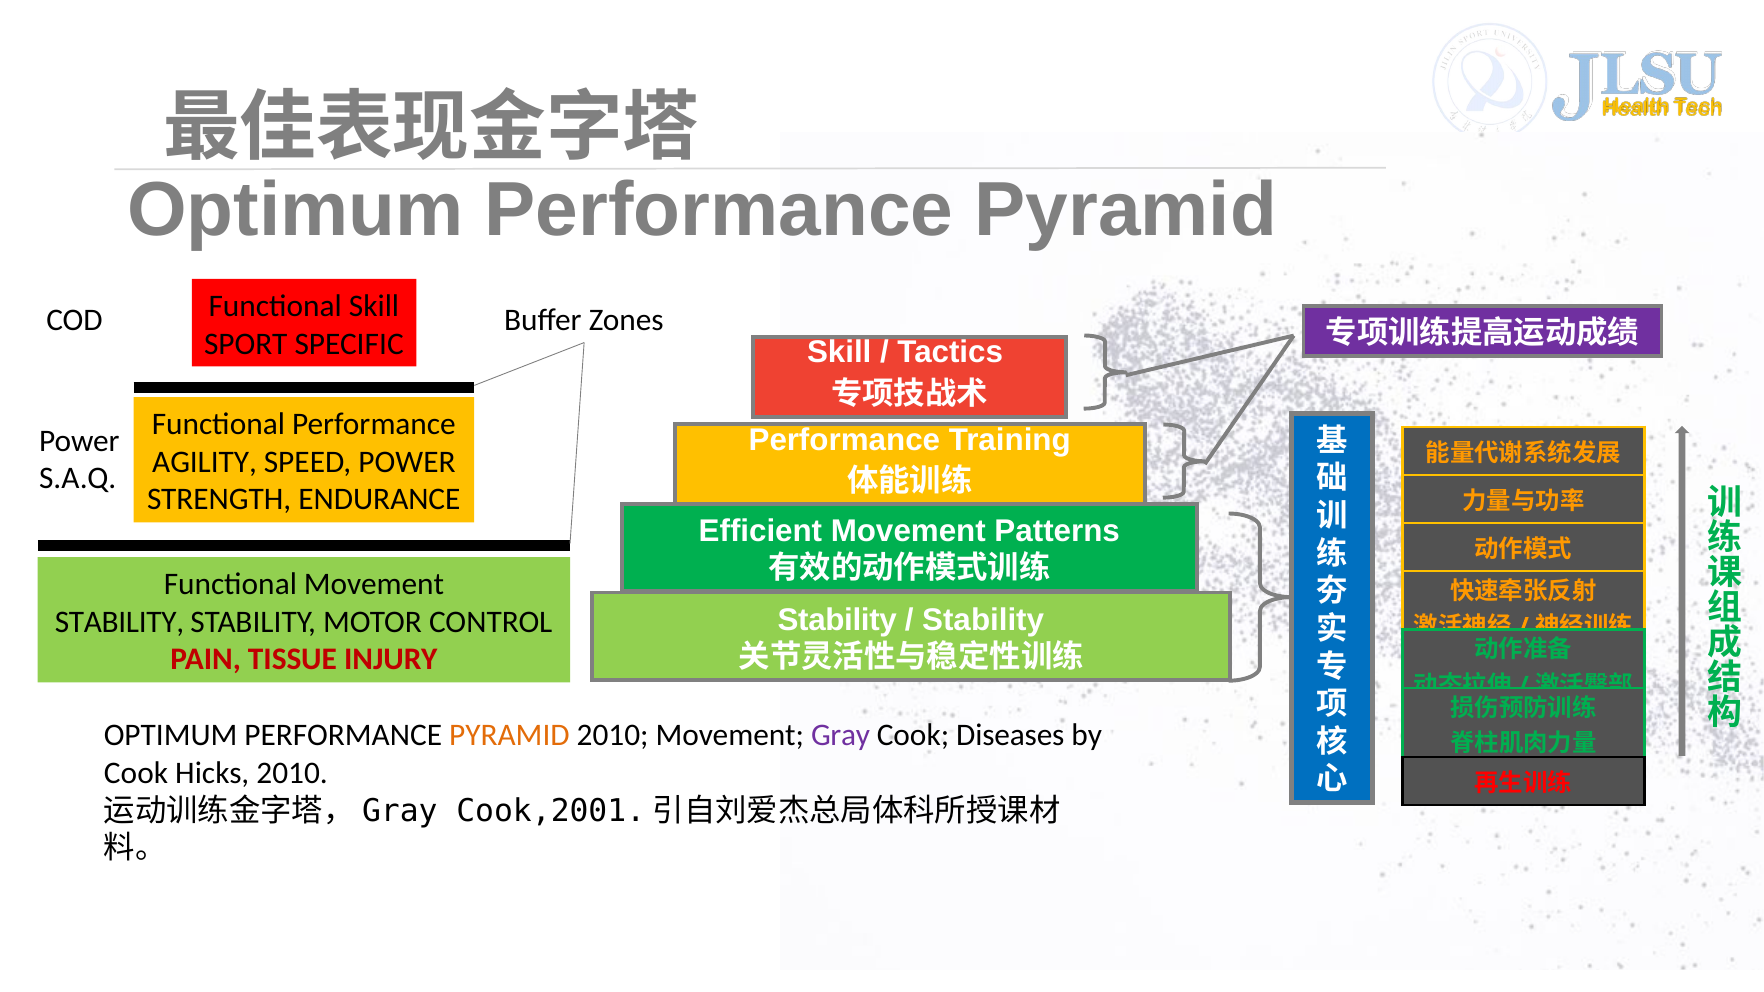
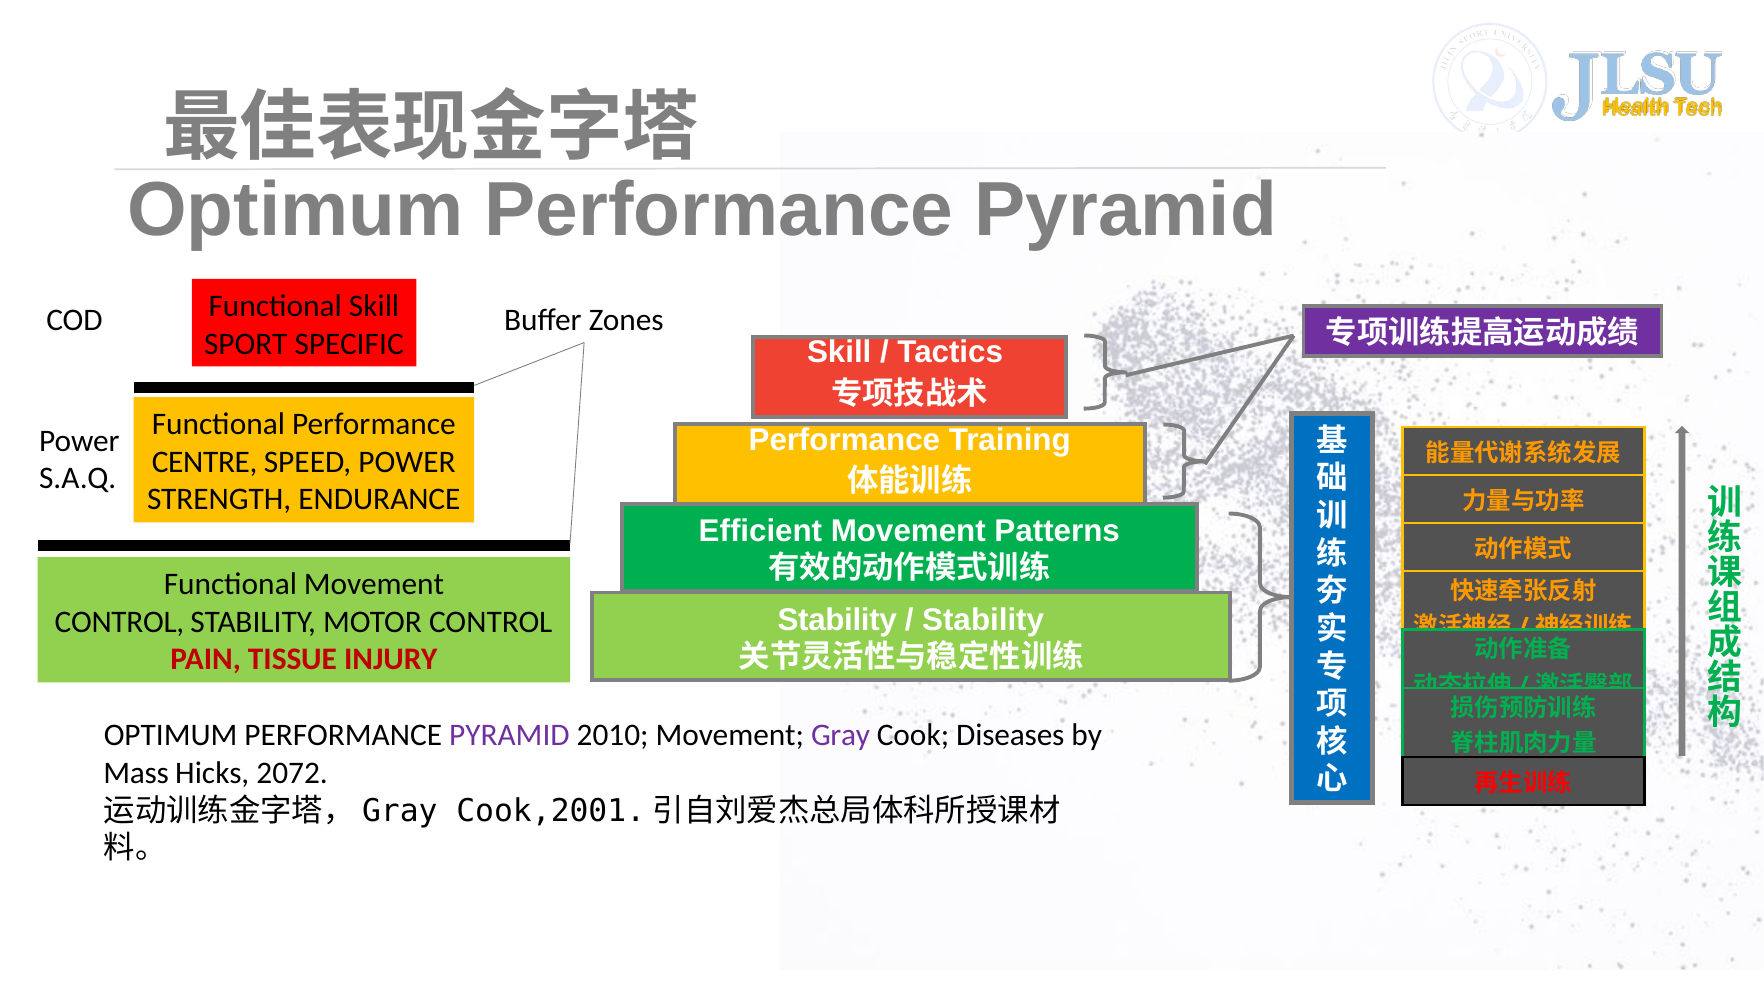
AGILITY: AGILITY -> CENTRE
STABILITY at (119, 622): STABILITY -> CONTROL
PYRAMID at (509, 736) colour: orange -> purple
Cook at (136, 773): Cook -> Mass
Hicks 2010: 2010 -> 2072
